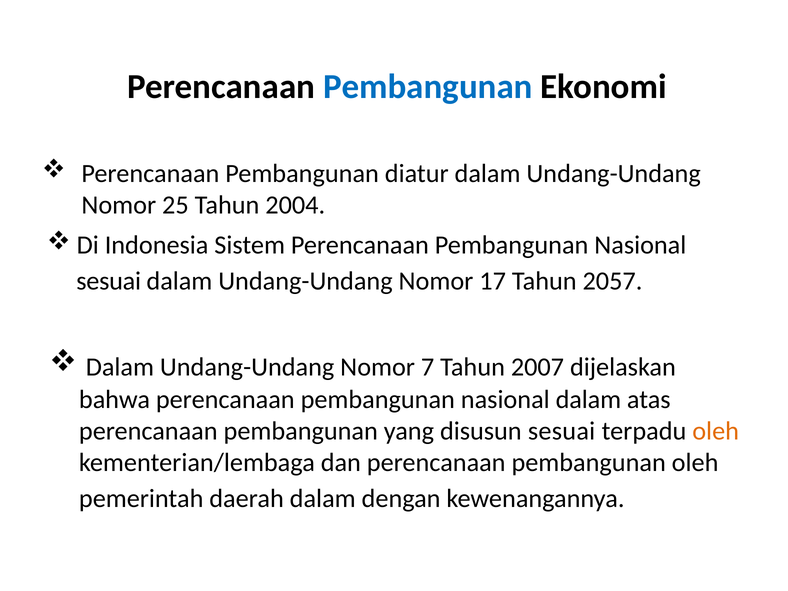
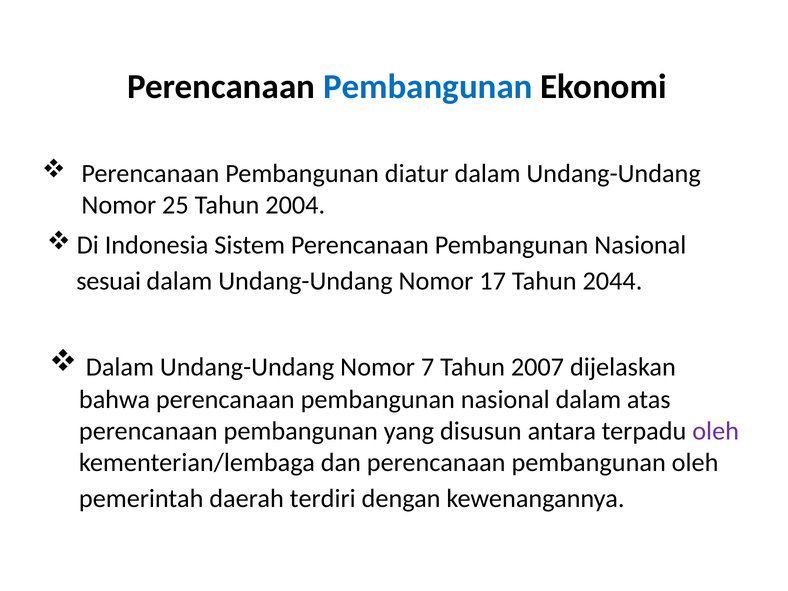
2057: 2057 -> 2044
disusun sesuai: sesuai -> antara
oleh at (716, 431) colour: orange -> purple
daerah dalam: dalam -> terdiri
